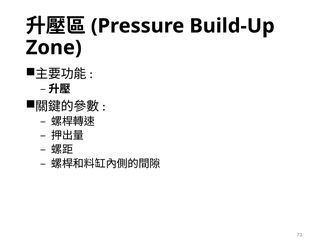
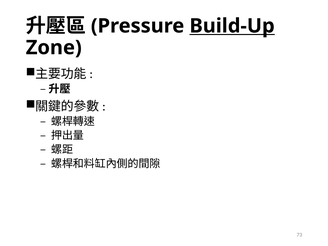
Build-Up underline: none -> present
